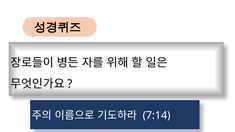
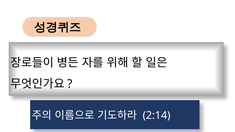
7:14: 7:14 -> 2:14
